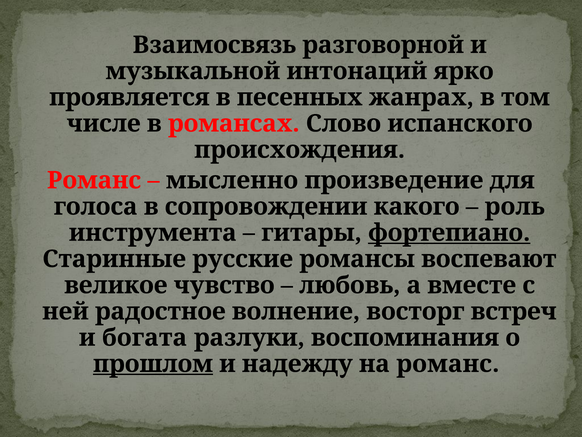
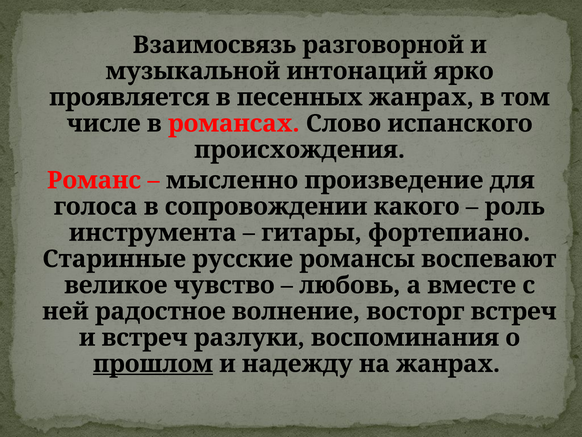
фортепиано underline: present -> none
и богата: богата -> встреч
на романс: романс -> жанрах
